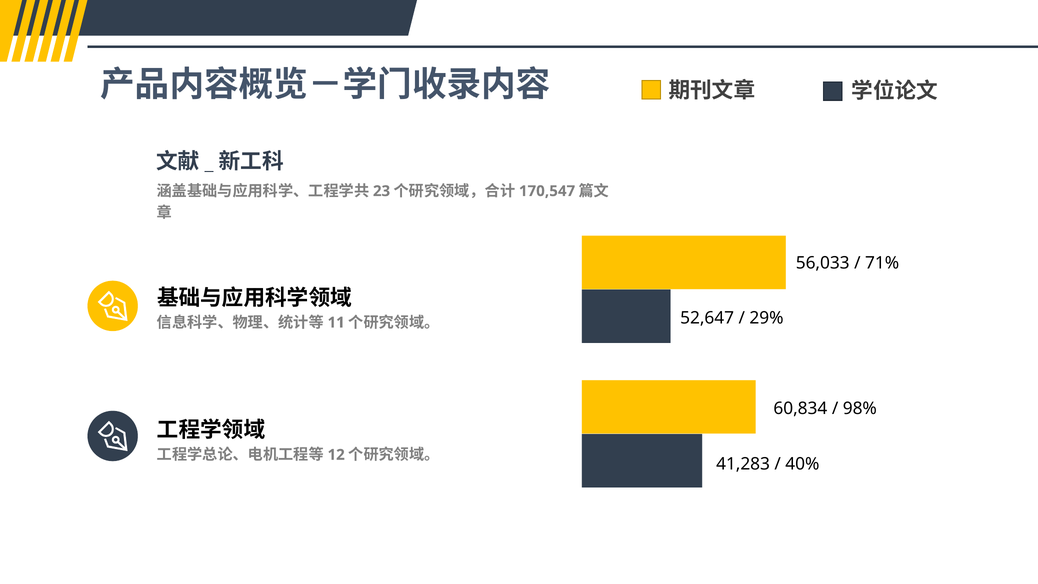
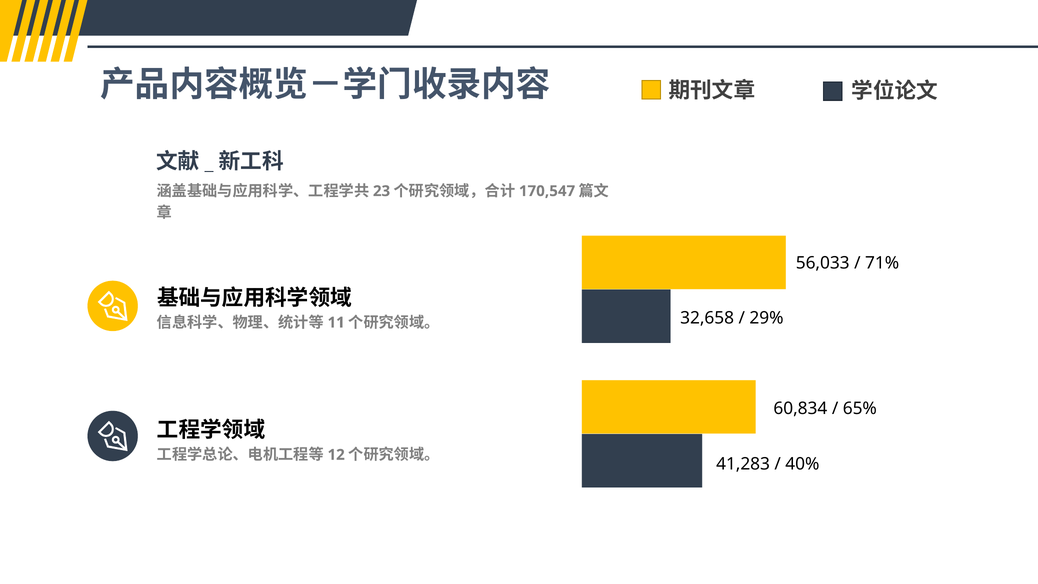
52,647: 52,647 -> 32,658
98%: 98% -> 65%
